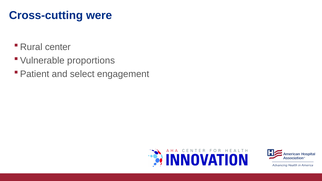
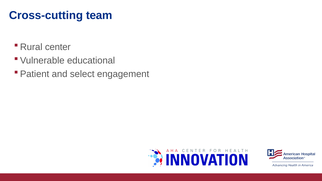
were: were -> team
proportions: proportions -> educational
